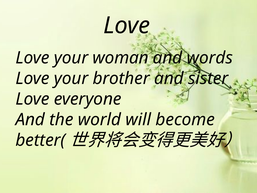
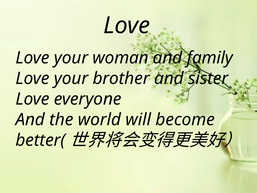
words: words -> family
